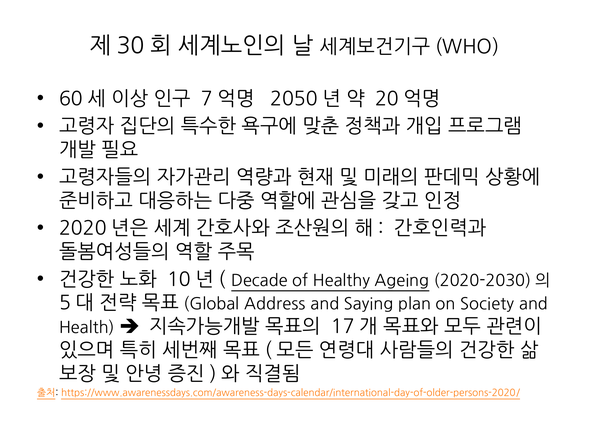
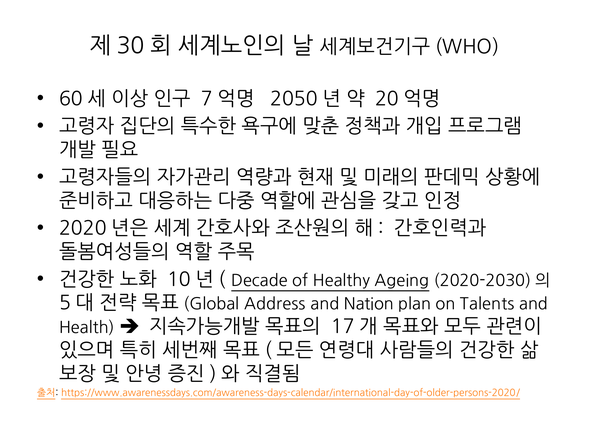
Saying: Saying -> Nation
Society: Society -> Talents
